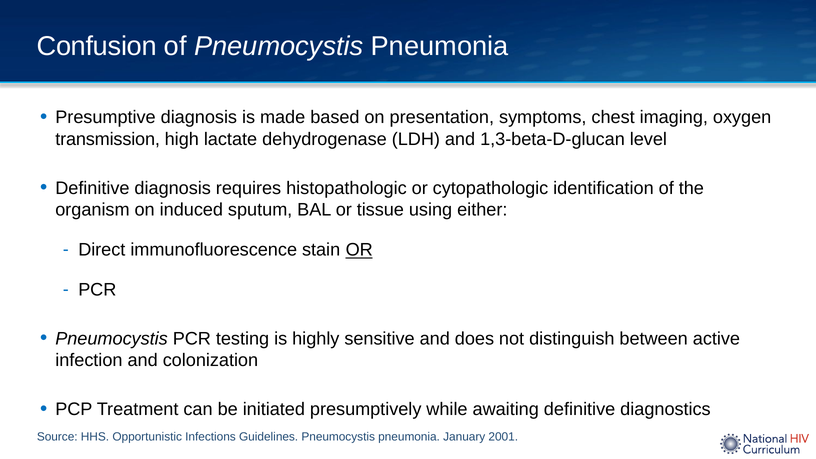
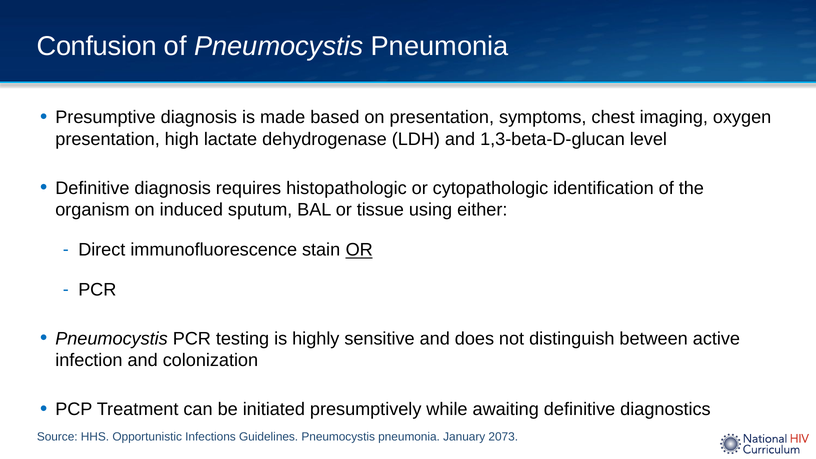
transmission at (108, 139): transmission -> presentation
2001: 2001 -> 2073
